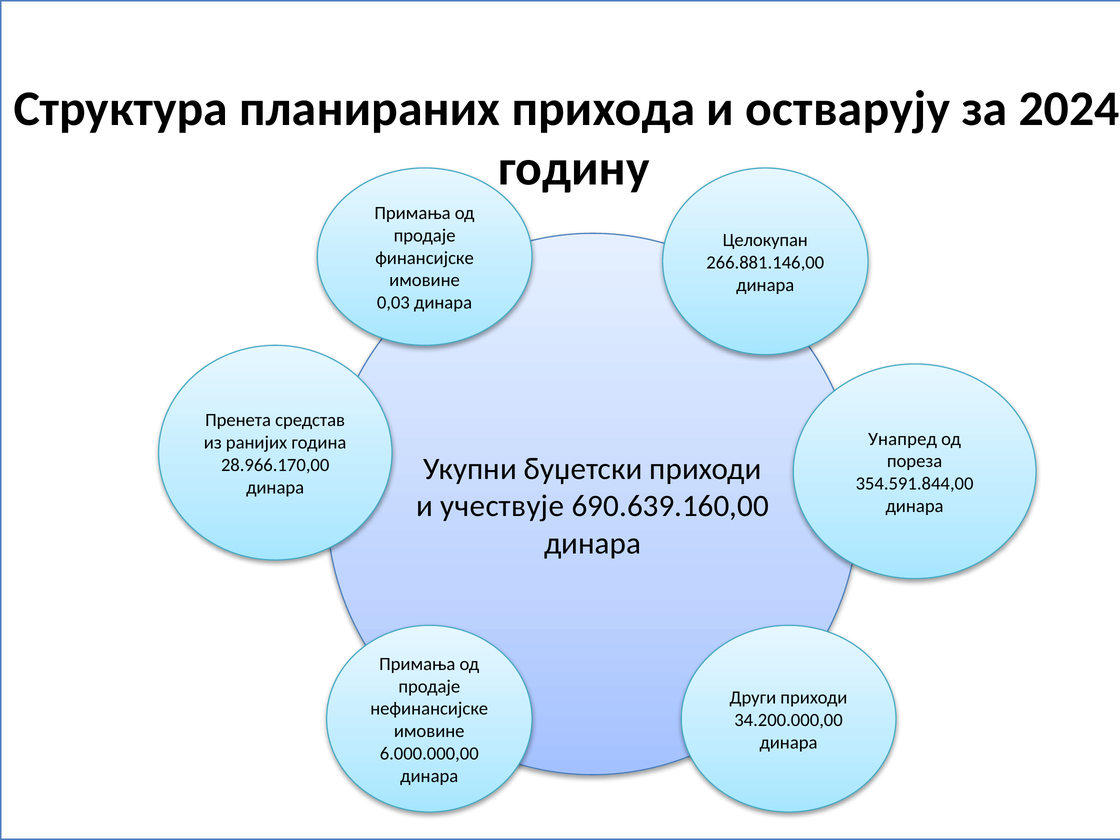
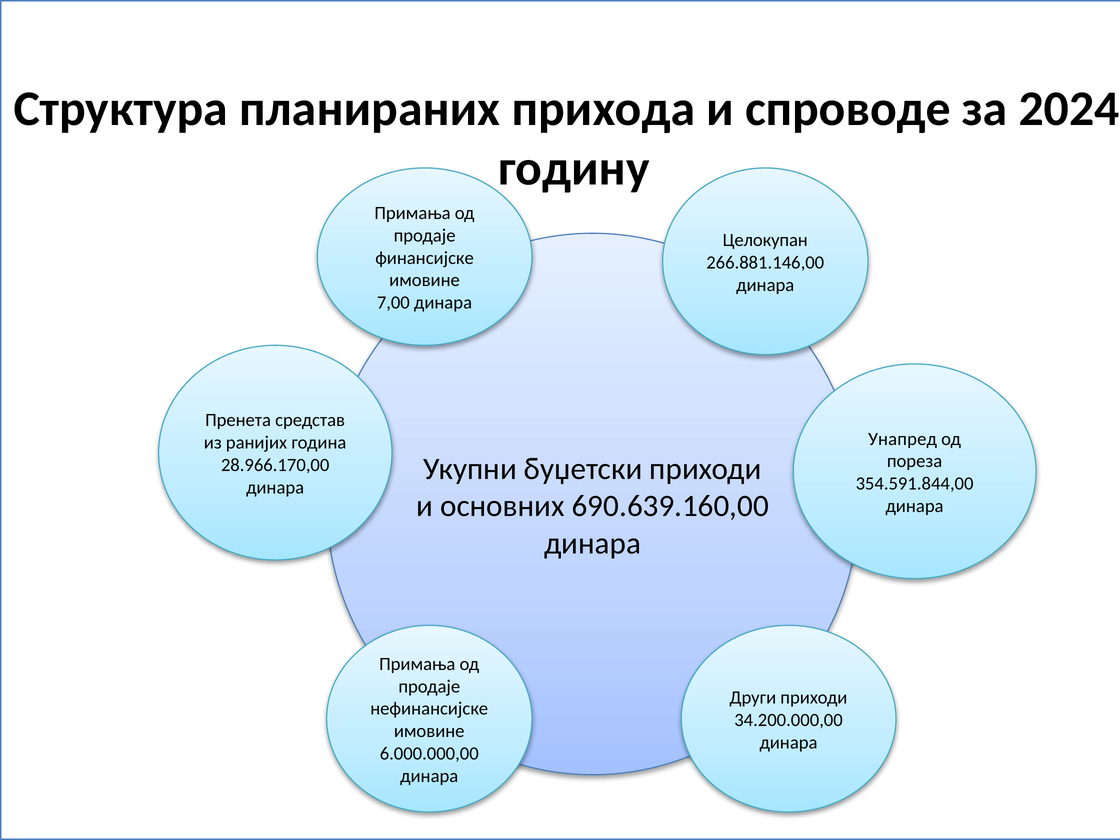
остварују: остварују -> спроводе
0,03: 0,03 -> 7,00
учествује: учествује -> основних
